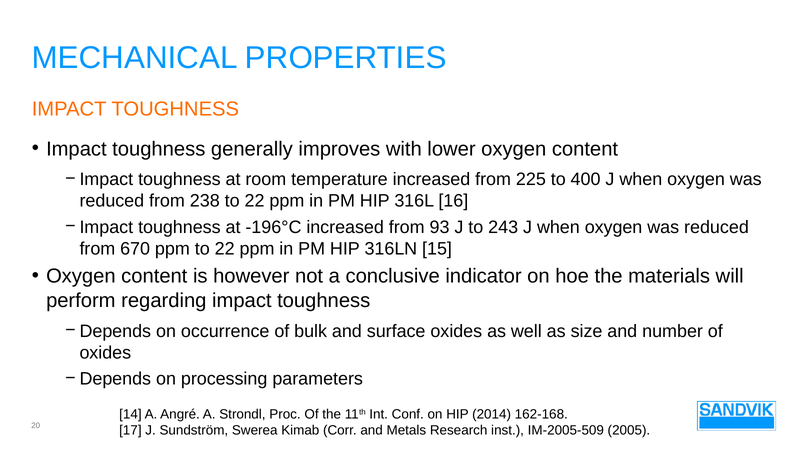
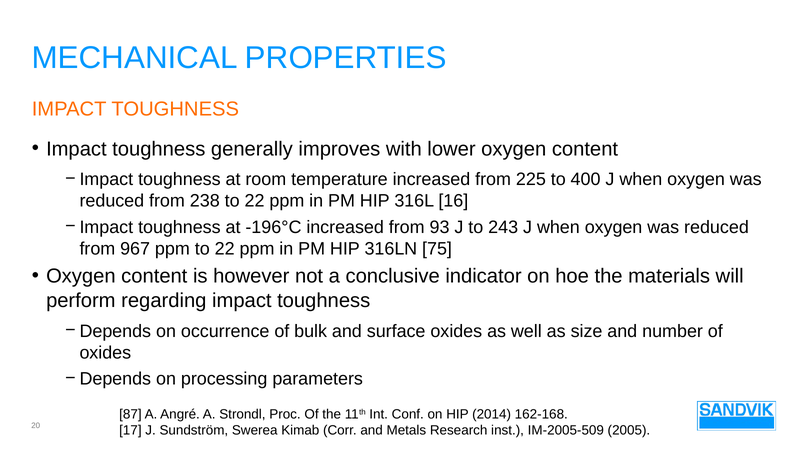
670: 670 -> 967
15: 15 -> 75
14: 14 -> 87
